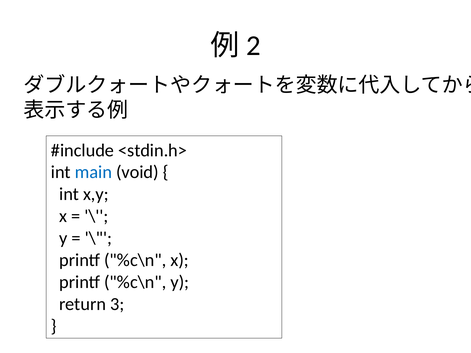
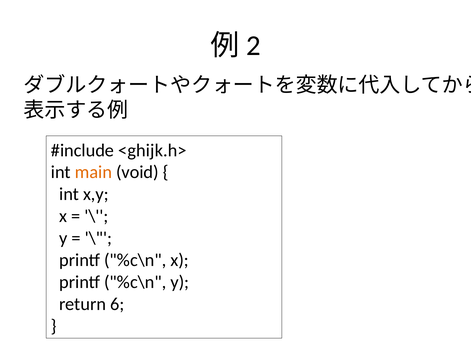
<stdin.h>: <stdin.h> -> <ghijk.h>
main colour: blue -> orange
3: 3 -> 6
